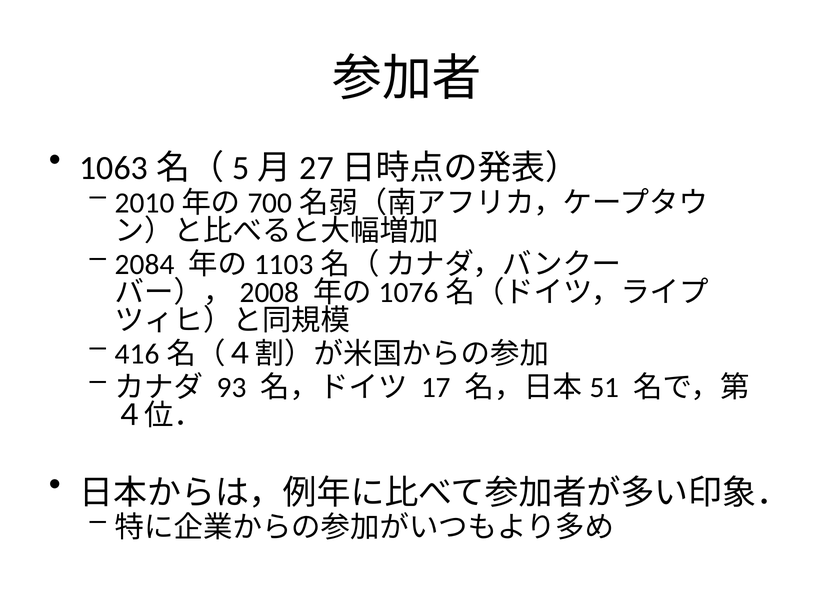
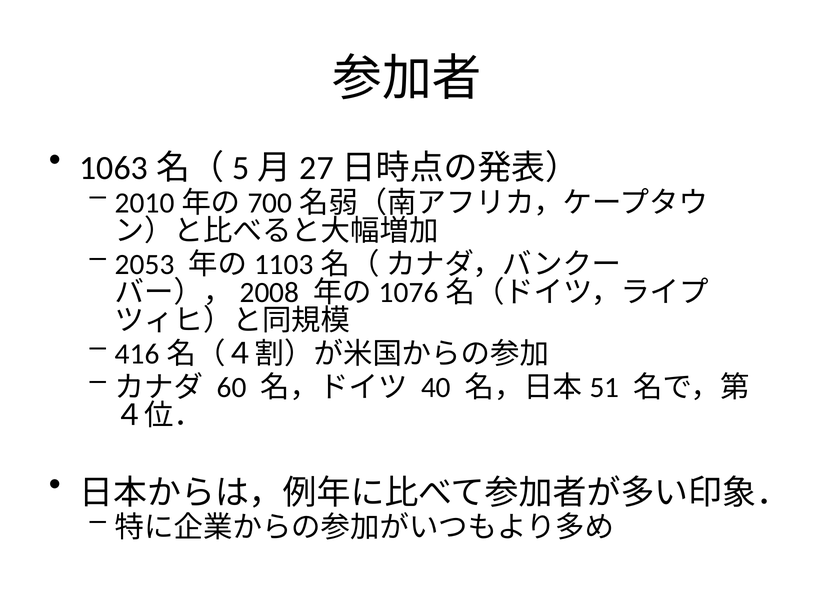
2084: 2084 -> 2053
93: 93 -> 60
17: 17 -> 40
